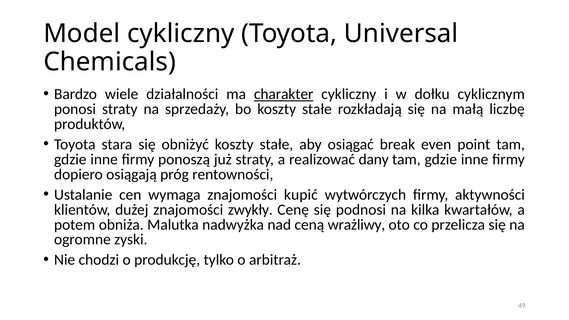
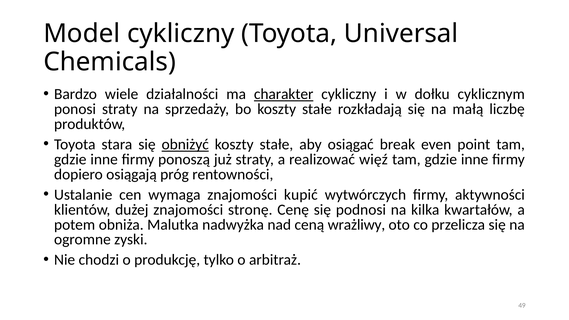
obniżyć underline: none -> present
dany: dany -> więź
zwykły: zwykły -> stronę
